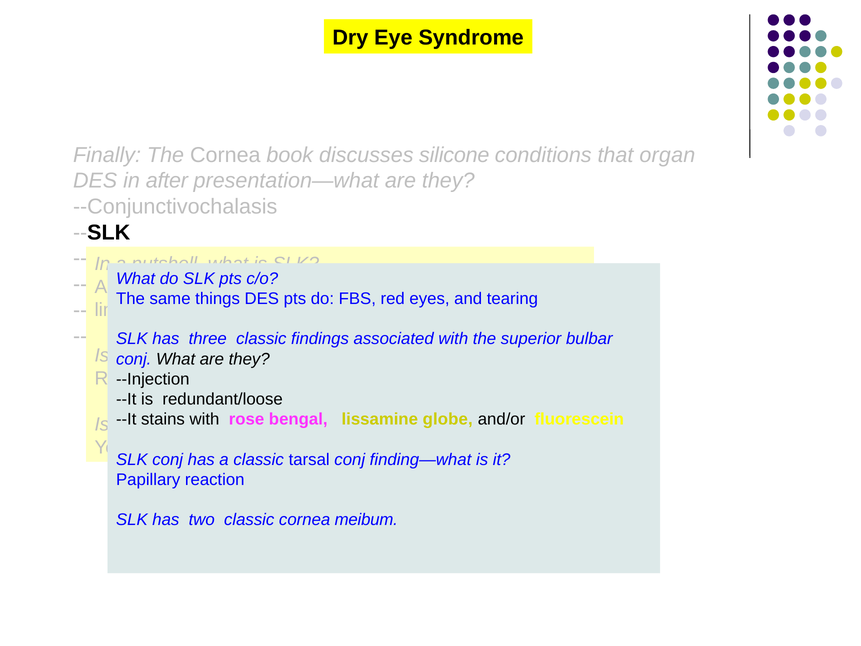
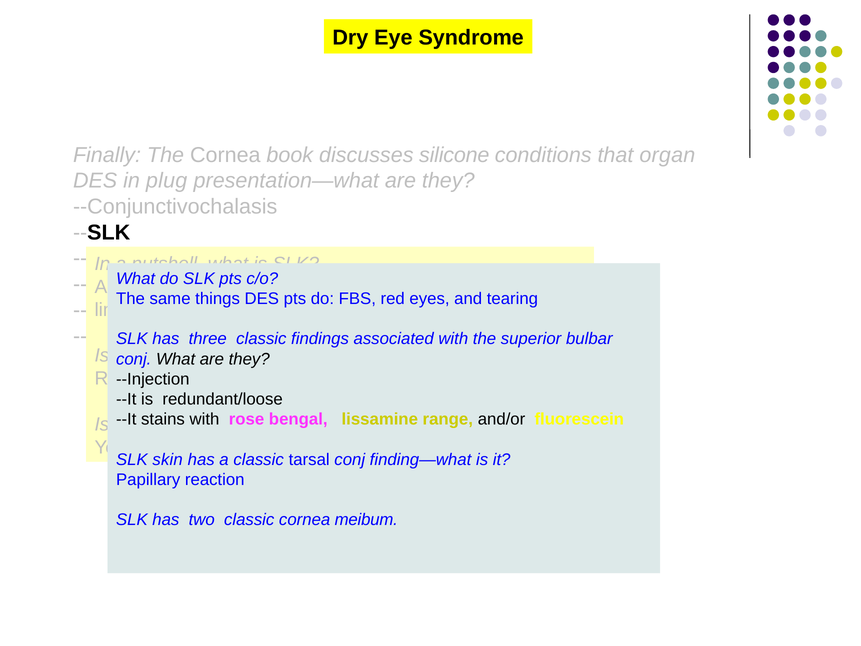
after: after -> plug
globe: globe -> range
SLK conj: conj -> skin
